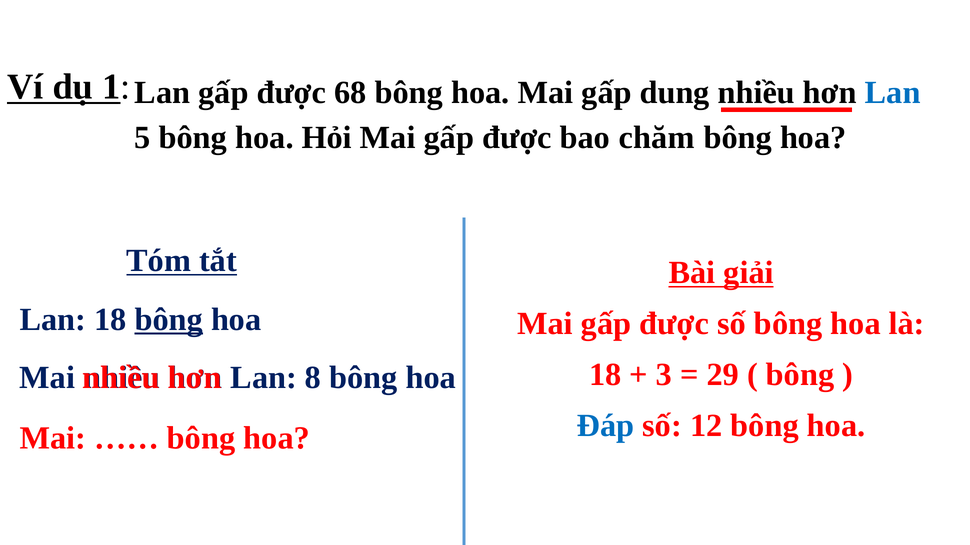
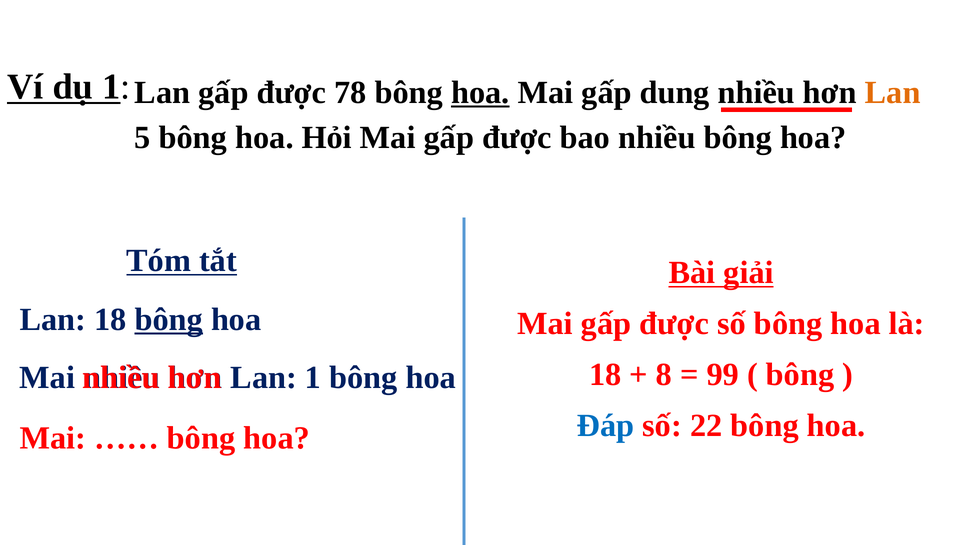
68: 68 -> 78
hoa at (480, 93) underline: none -> present
Lan at (893, 93) colour: blue -> orange
bao chăm: chăm -> nhiều
3: 3 -> 8
29: 29 -> 99
Lan 8: 8 -> 1
12: 12 -> 22
